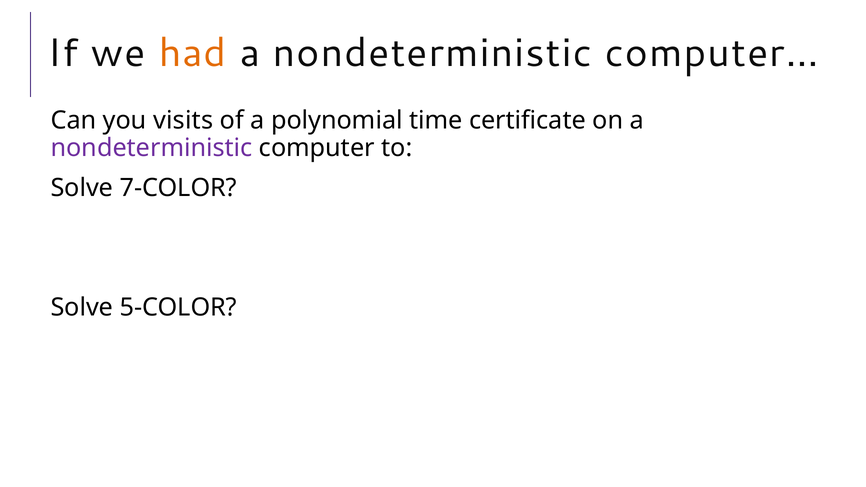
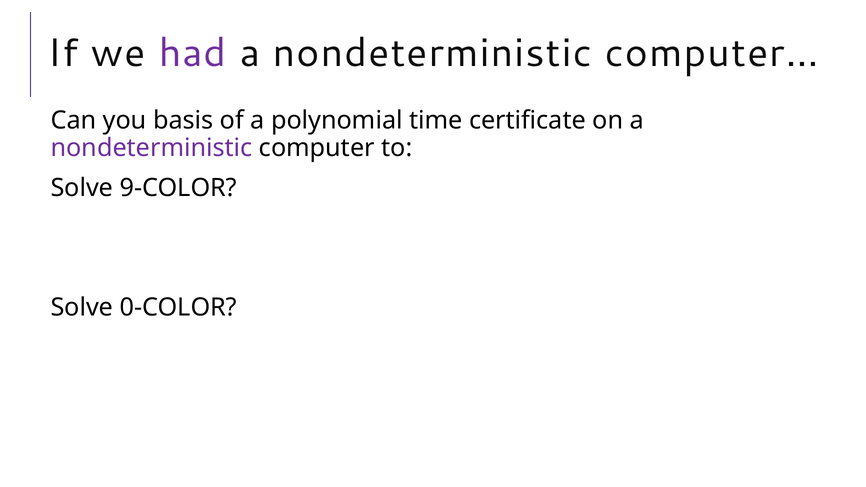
had colour: orange -> purple
visits: visits -> basis
7-COLOR: 7-COLOR -> 9-COLOR
5-COLOR: 5-COLOR -> 0-COLOR
